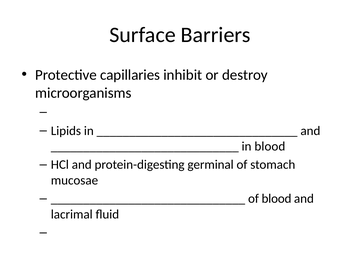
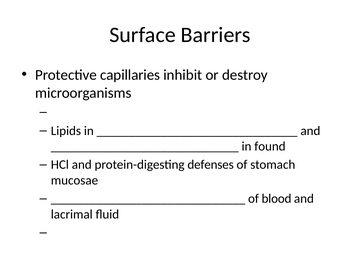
in blood: blood -> found
germinal: germinal -> defenses
